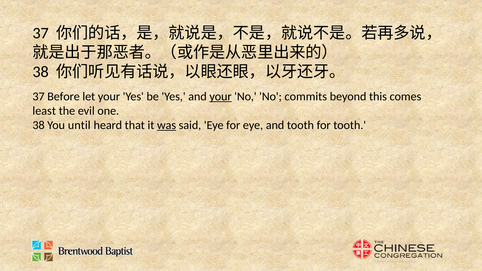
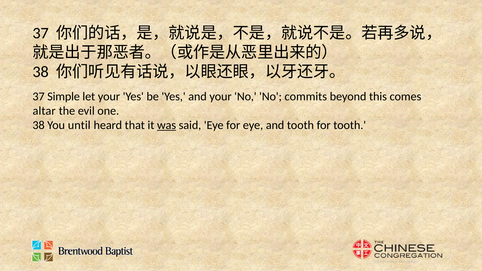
Before: Before -> Simple
your at (221, 96) underline: present -> none
least: least -> altar
